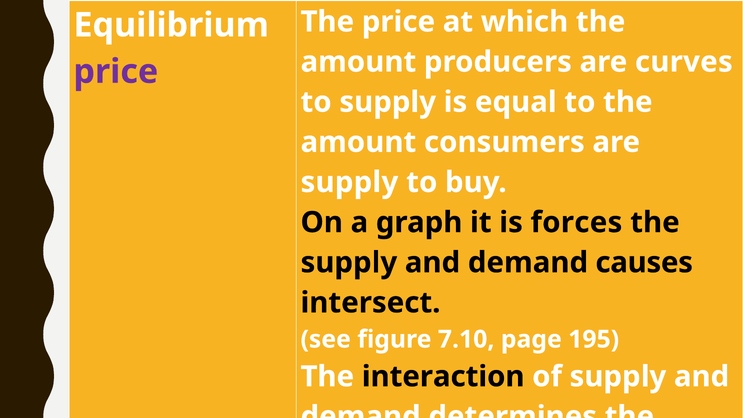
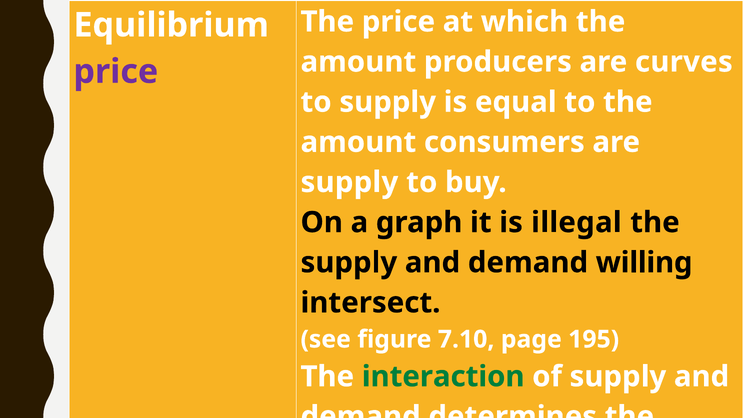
forces: forces -> illegal
causes: causes -> willing
interaction colour: black -> green
